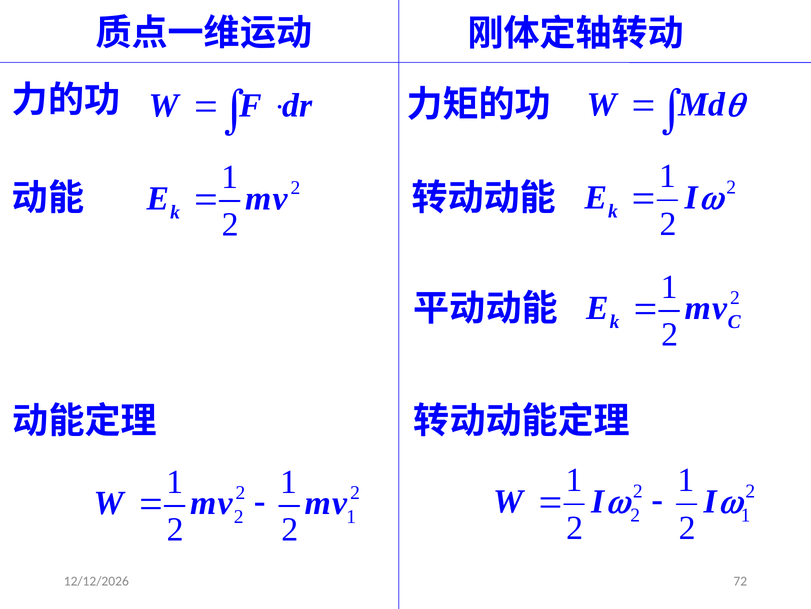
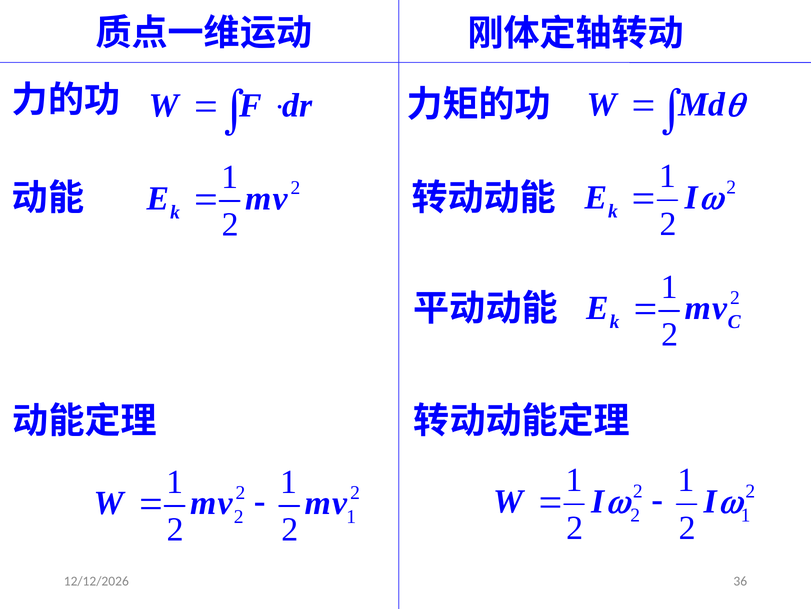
72: 72 -> 36
